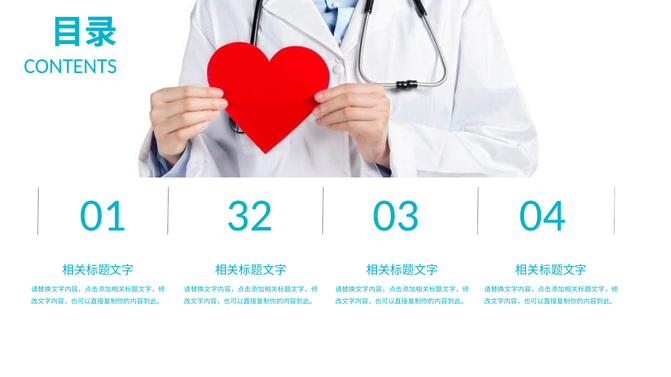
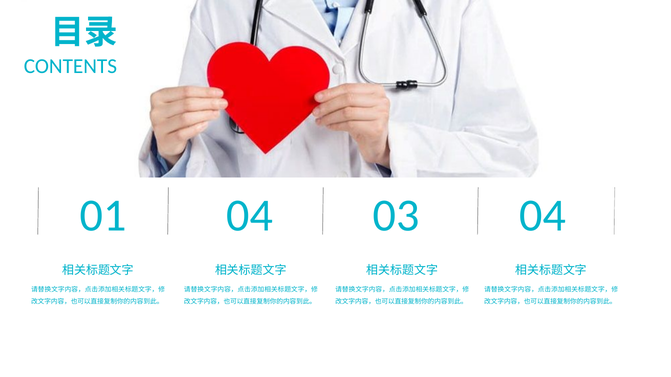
01 32: 32 -> 04
